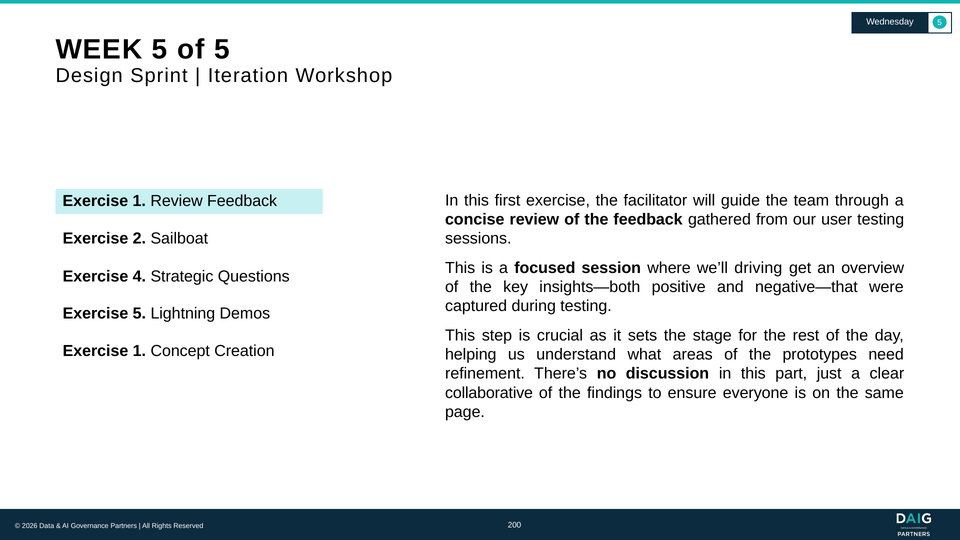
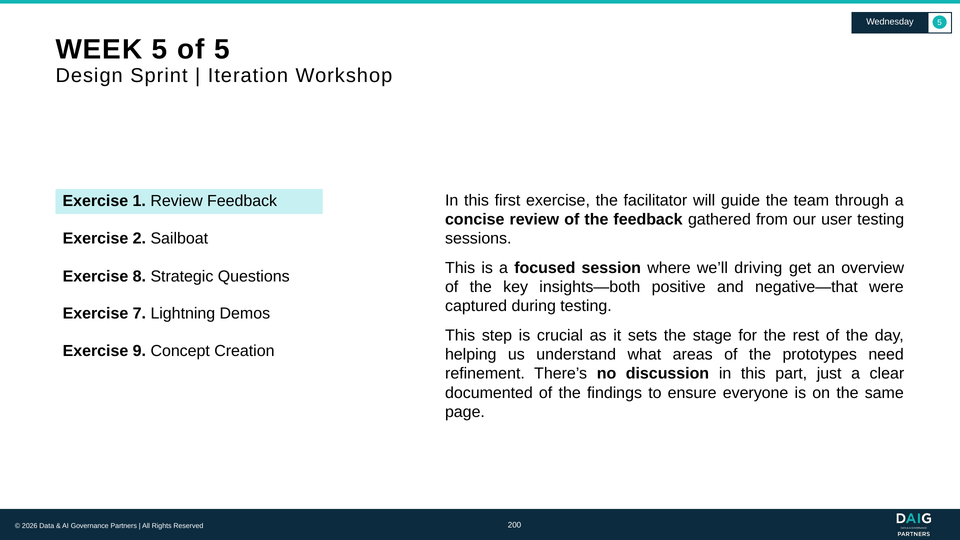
4: 4 -> 8
Exercise 5: 5 -> 7
1 at (139, 351): 1 -> 9
collaborative: collaborative -> documented
